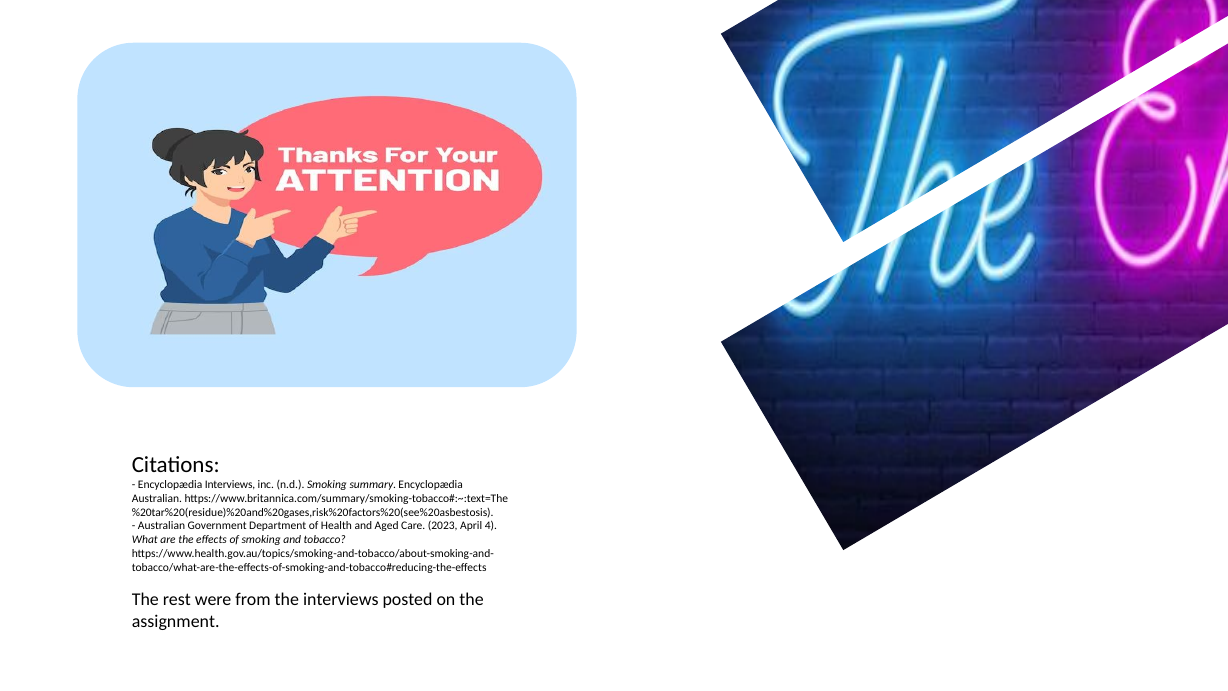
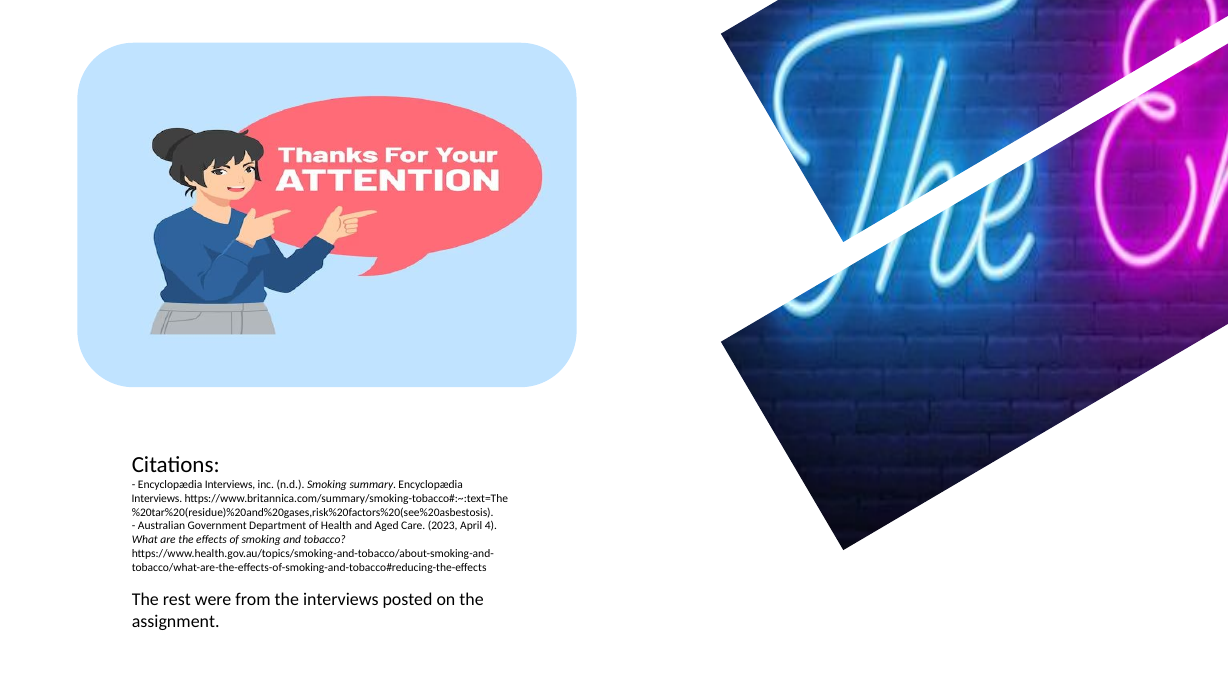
Australian at (157, 498): Australian -> Interviews
